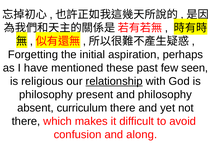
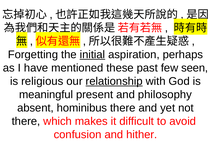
initial underline: none -> present
philosophy at (46, 95): philosophy -> meaningful
curriculum: curriculum -> hominibus
along: along -> hither
